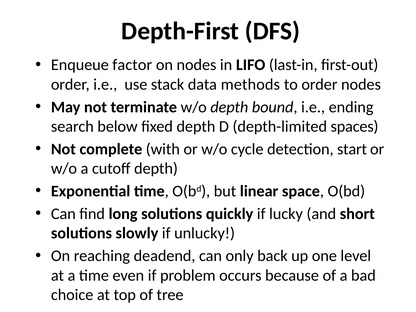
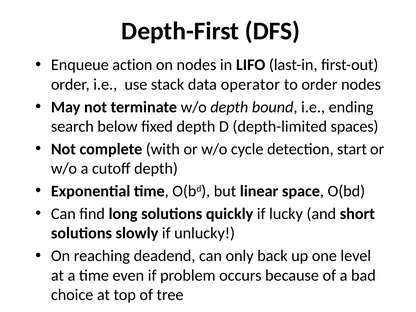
factor: factor -> action
methods: methods -> operator
